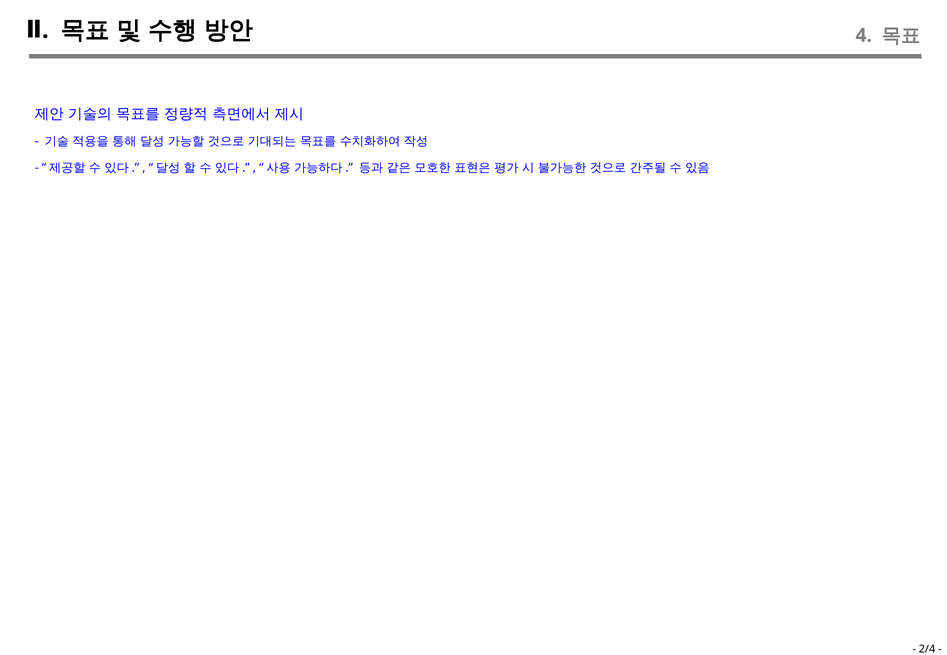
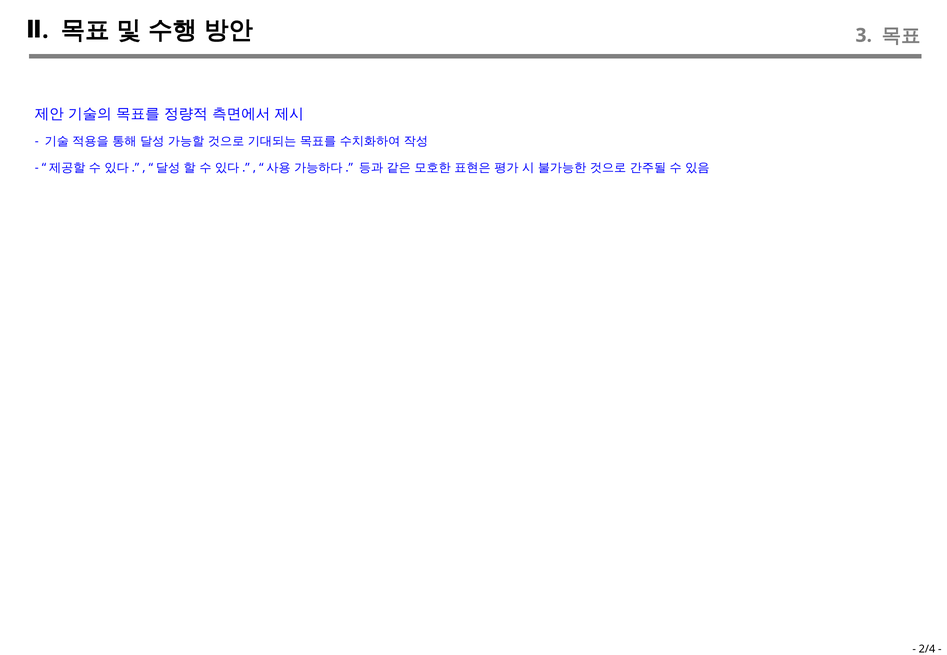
4: 4 -> 3
